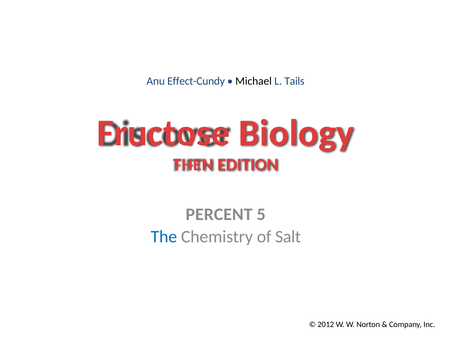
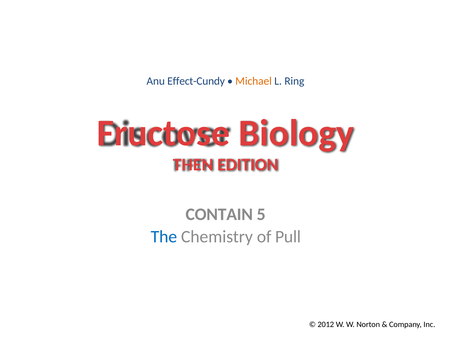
Michael colour: black -> orange
Tails: Tails -> Ring
PERCENT: PERCENT -> CONTAIN
Salt: Salt -> Pull
